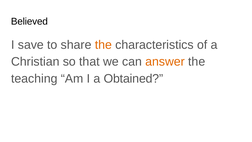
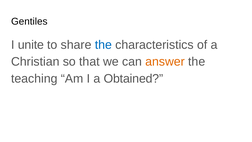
Believed: Believed -> Gentiles
save: save -> unite
the at (103, 45) colour: orange -> blue
